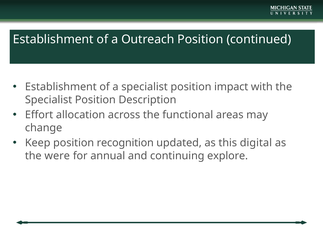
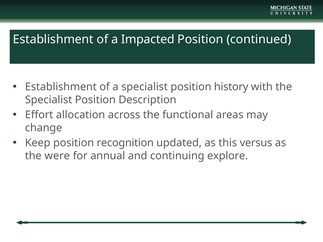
Outreach: Outreach -> Impacted
impact: impact -> history
digital: digital -> versus
